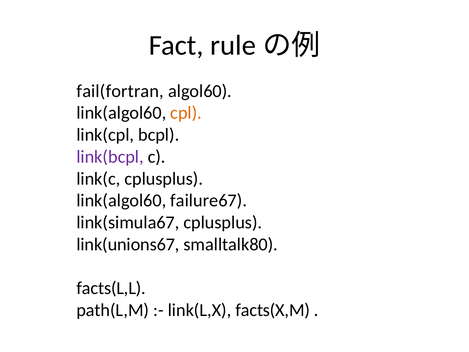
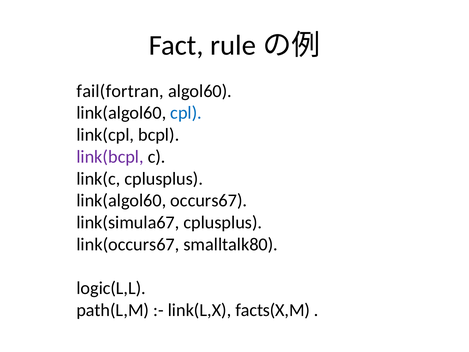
cpl colour: orange -> blue
failure67: failure67 -> occurs67
link(unions67: link(unions67 -> link(occurs67
facts(L,L: facts(L,L -> logic(L,L
